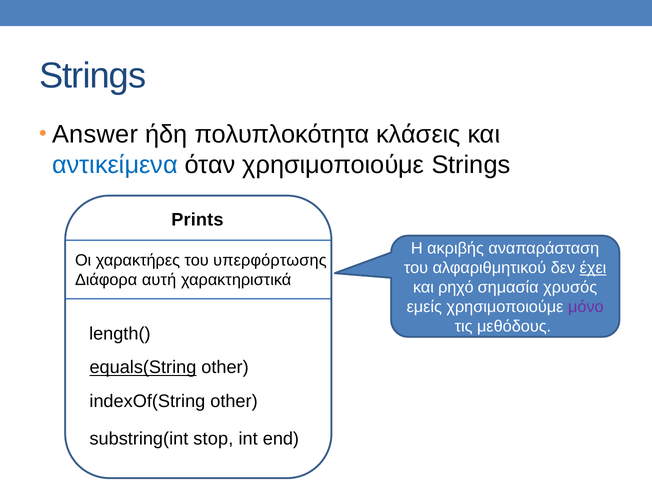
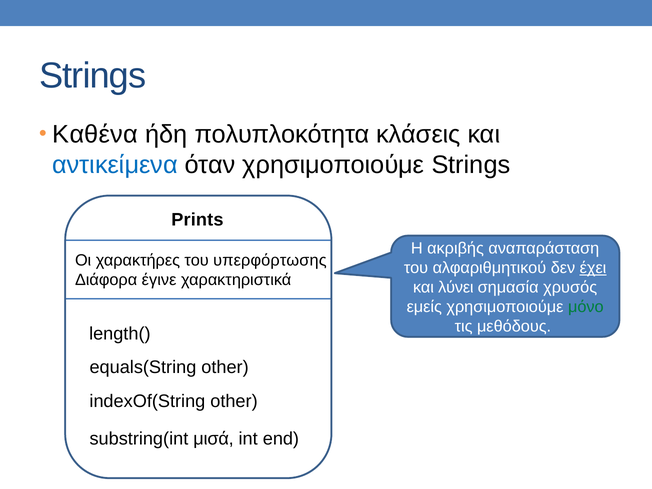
Answer: Answer -> Καθένα
αυτή: αυτή -> έγινε
ρηχό: ρηχό -> λύνει
μόνο colour: purple -> green
equals(String underline: present -> none
stop: stop -> μισά
